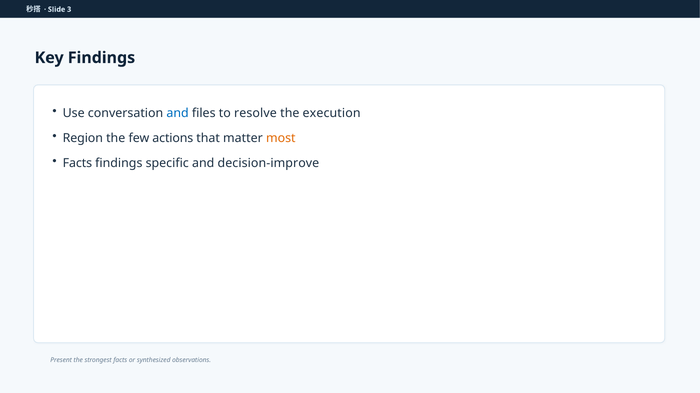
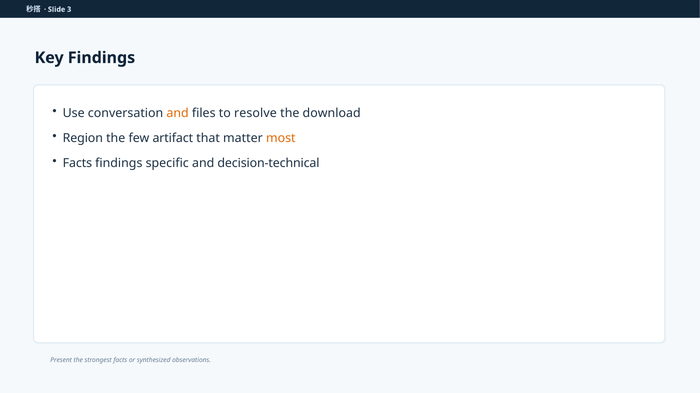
and at (178, 113) colour: blue -> orange
execution: execution -> download
actions: actions -> artifact
decision-improve: decision-improve -> decision-technical
